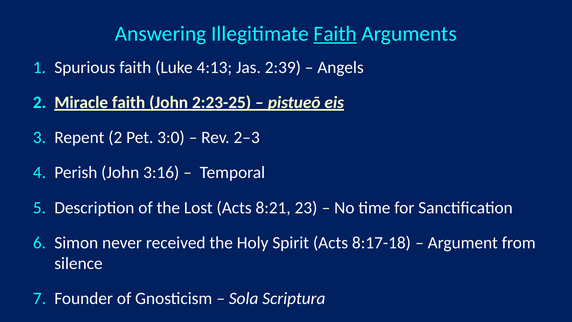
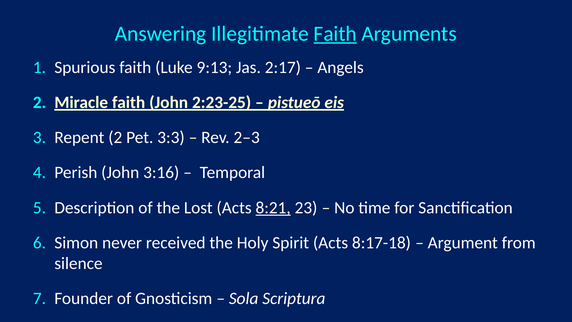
4:13: 4:13 -> 9:13
2:39: 2:39 -> 2:17
3:0: 3:0 -> 3:3
8:21 underline: none -> present
